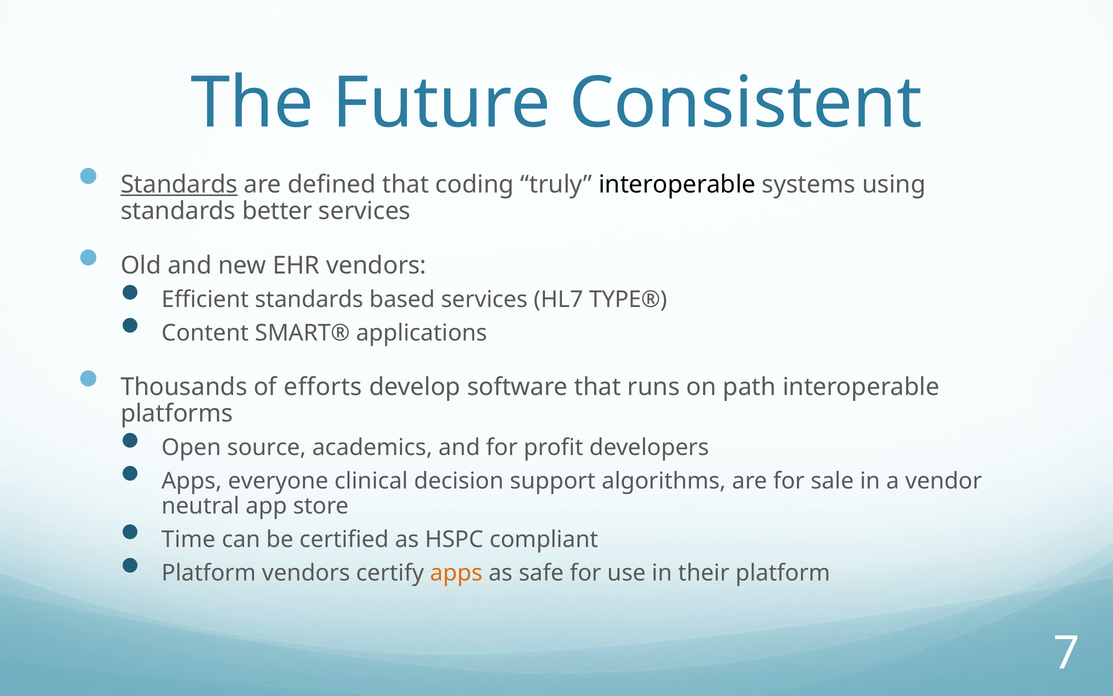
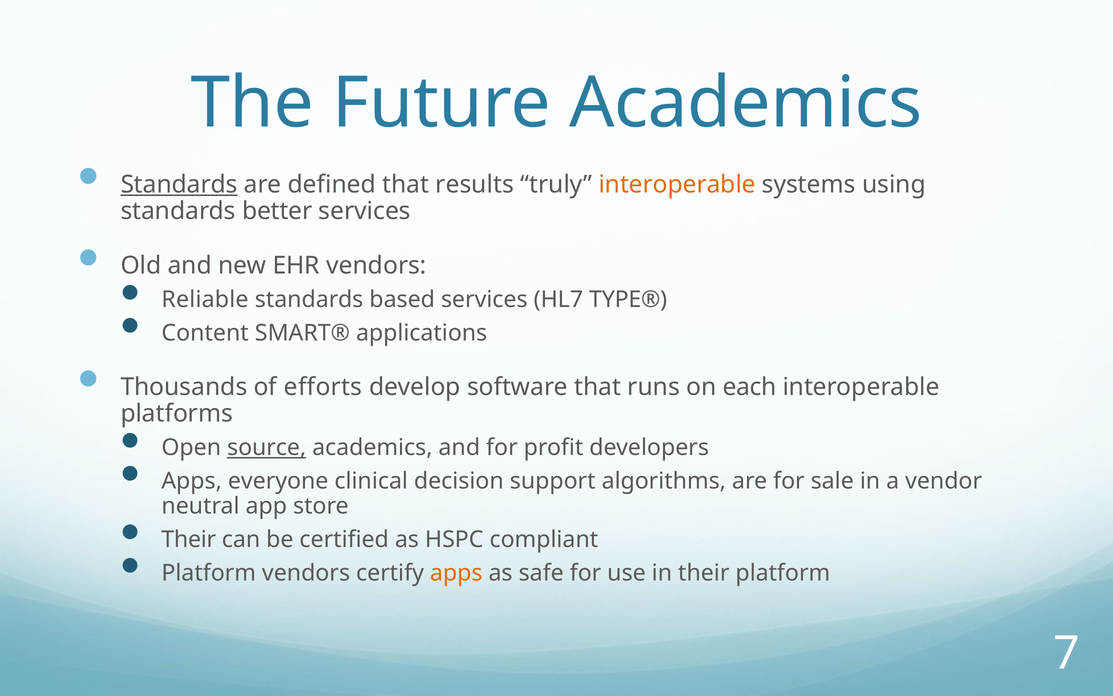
Future Consistent: Consistent -> Academics
coding: coding -> results
interoperable at (677, 184) colour: black -> orange
Efficient: Efficient -> Reliable
path: path -> each
source underline: none -> present
Time at (189, 539): Time -> Their
